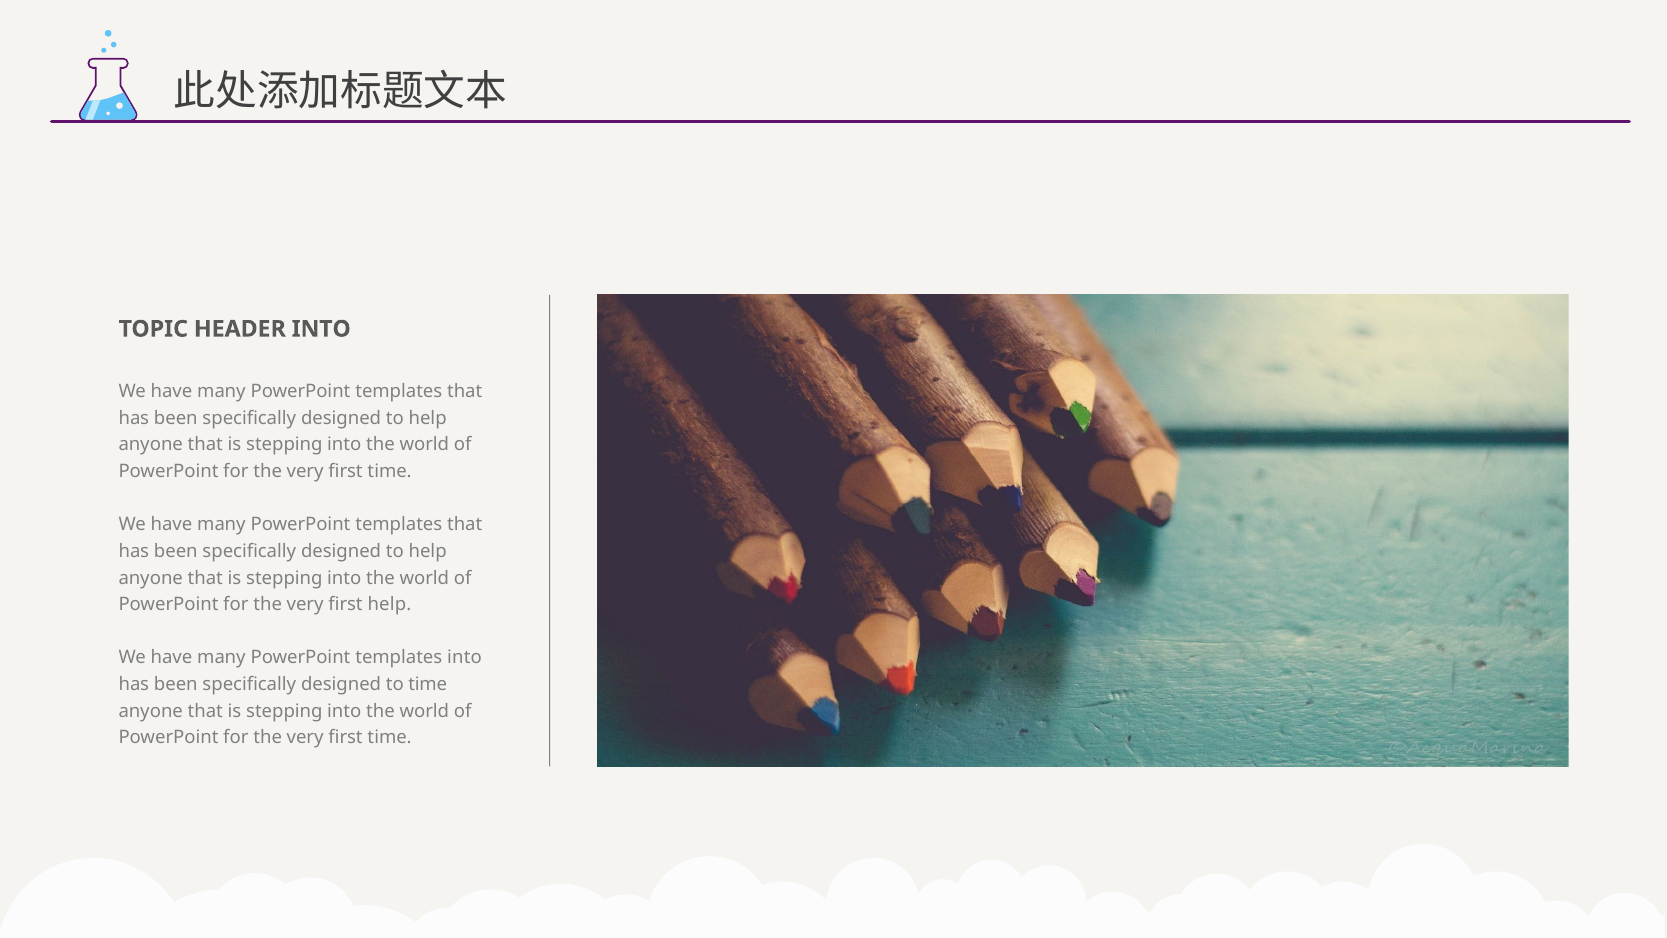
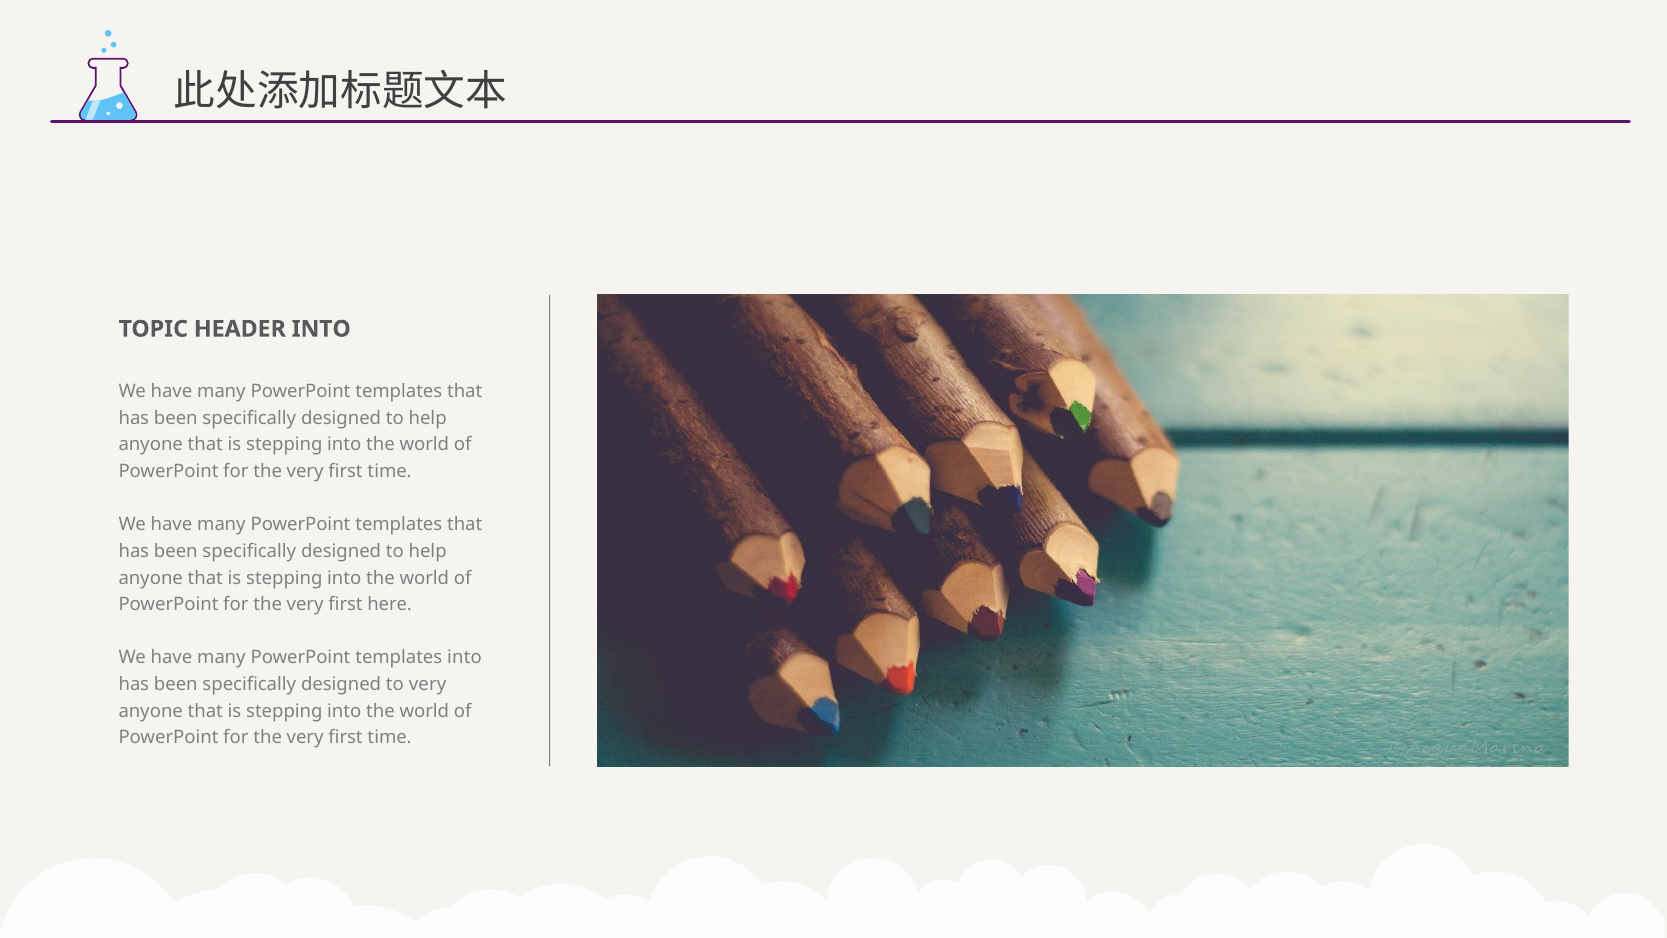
first help: help -> here
to time: time -> very
